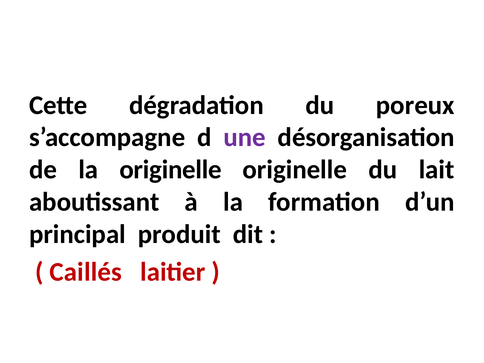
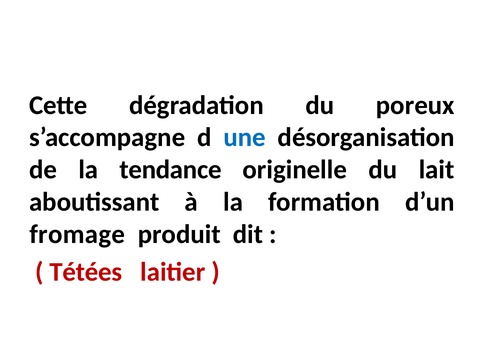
une colour: purple -> blue
la originelle: originelle -> tendance
principal: principal -> fromage
Caillés: Caillés -> Tétées
